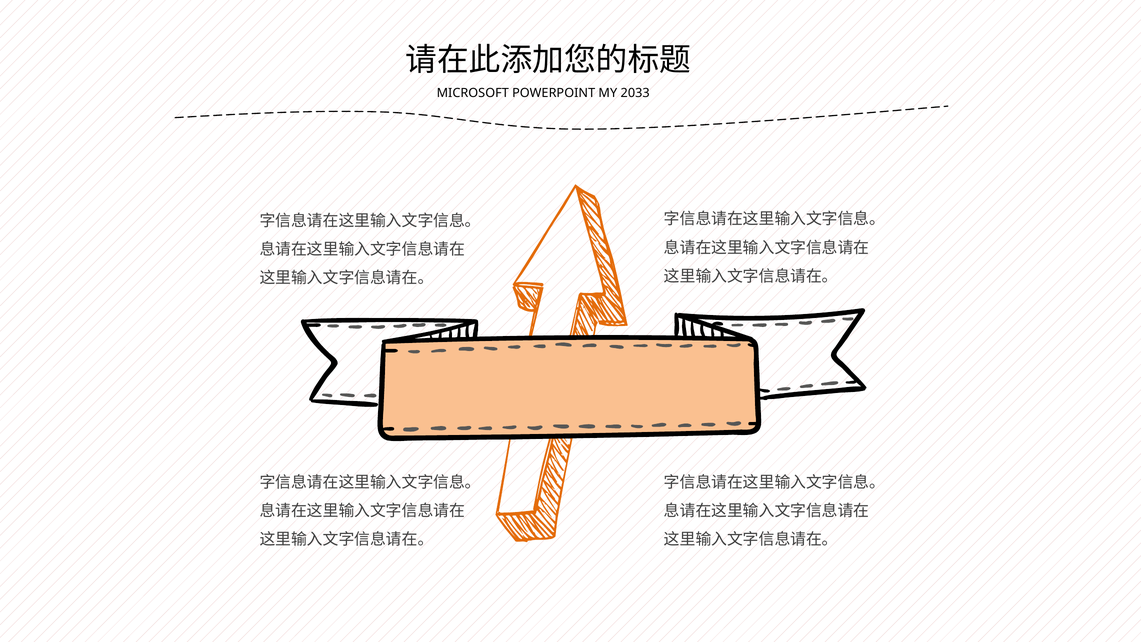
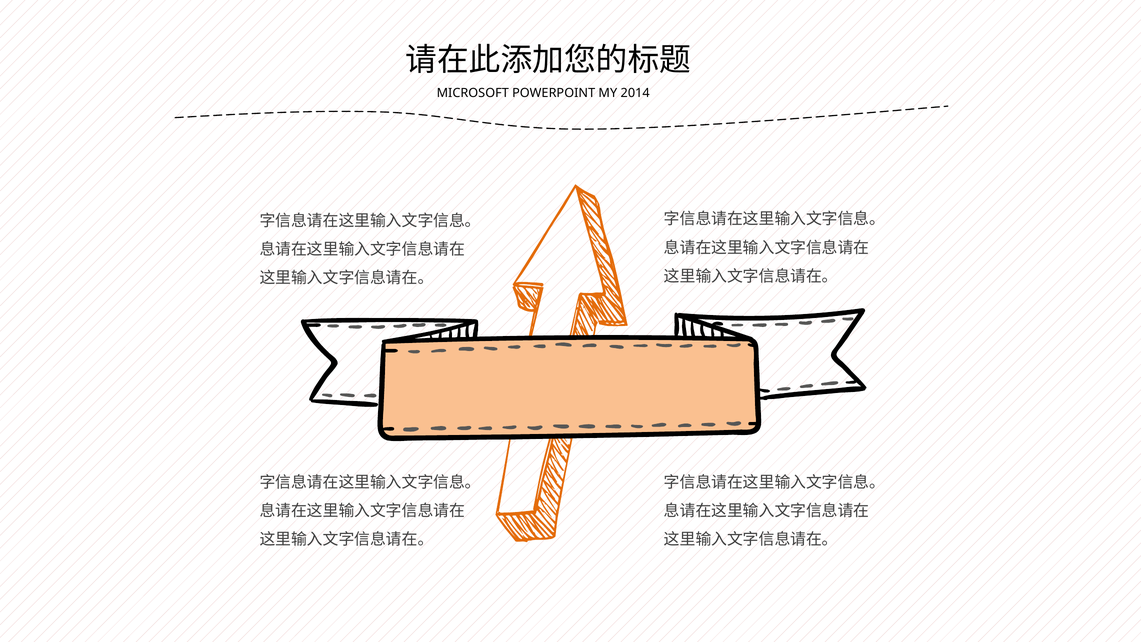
2033: 2033 -> 2014
